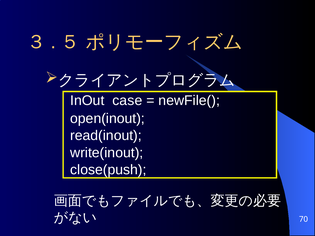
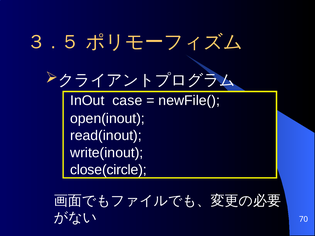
close(push: close(push -> close(circle
